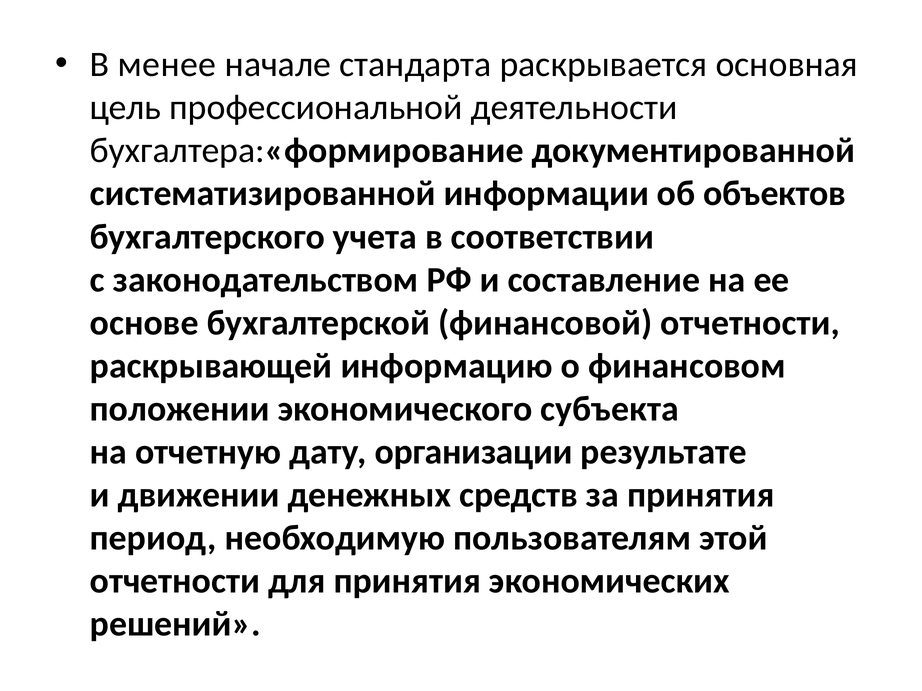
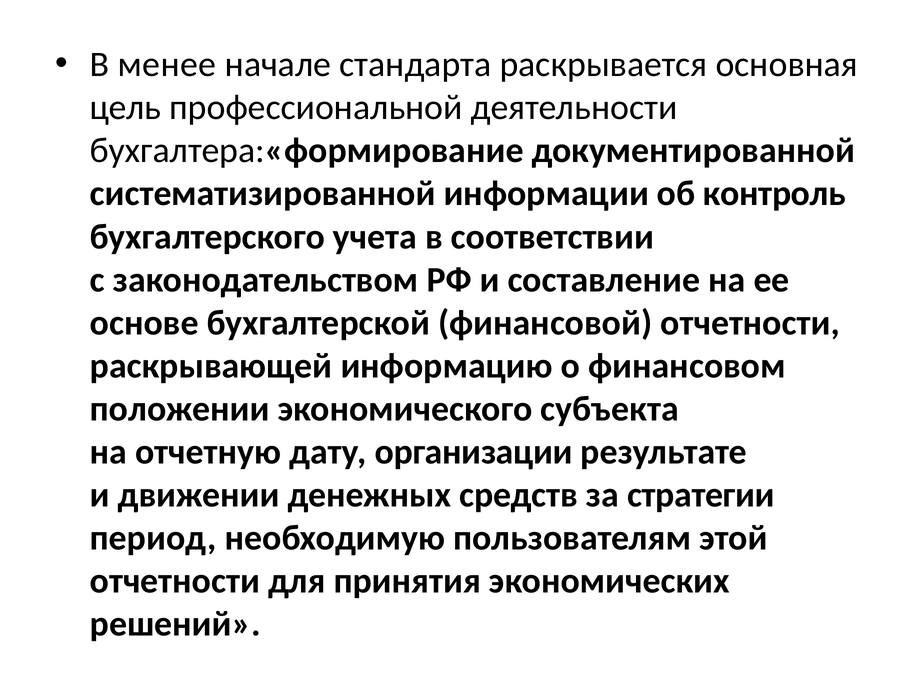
объектов: объектов -> контроль
за принятия: принятия -> стратегии
